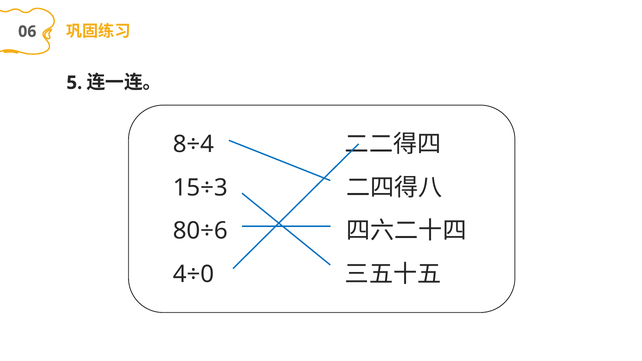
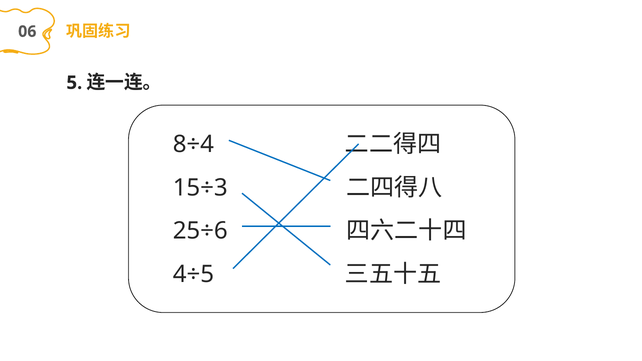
80÷6: 80÷6 -> 25÷6
4÷0: 4÷0 -> 4÷5
